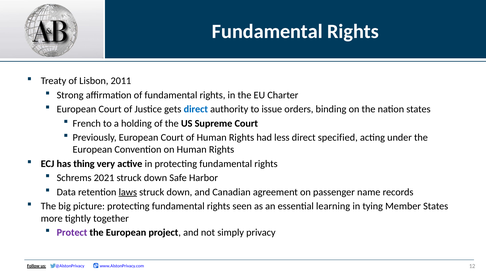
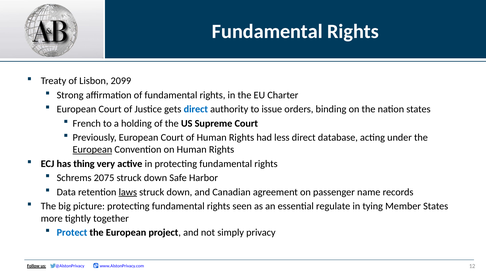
2011: 2011 -> 2099
specified: specified -> database
European at (92, 150) underline: none -> present
2021: 2021 -> 2075
learning: learning -> regulate
Protect colour: purple -> blue
